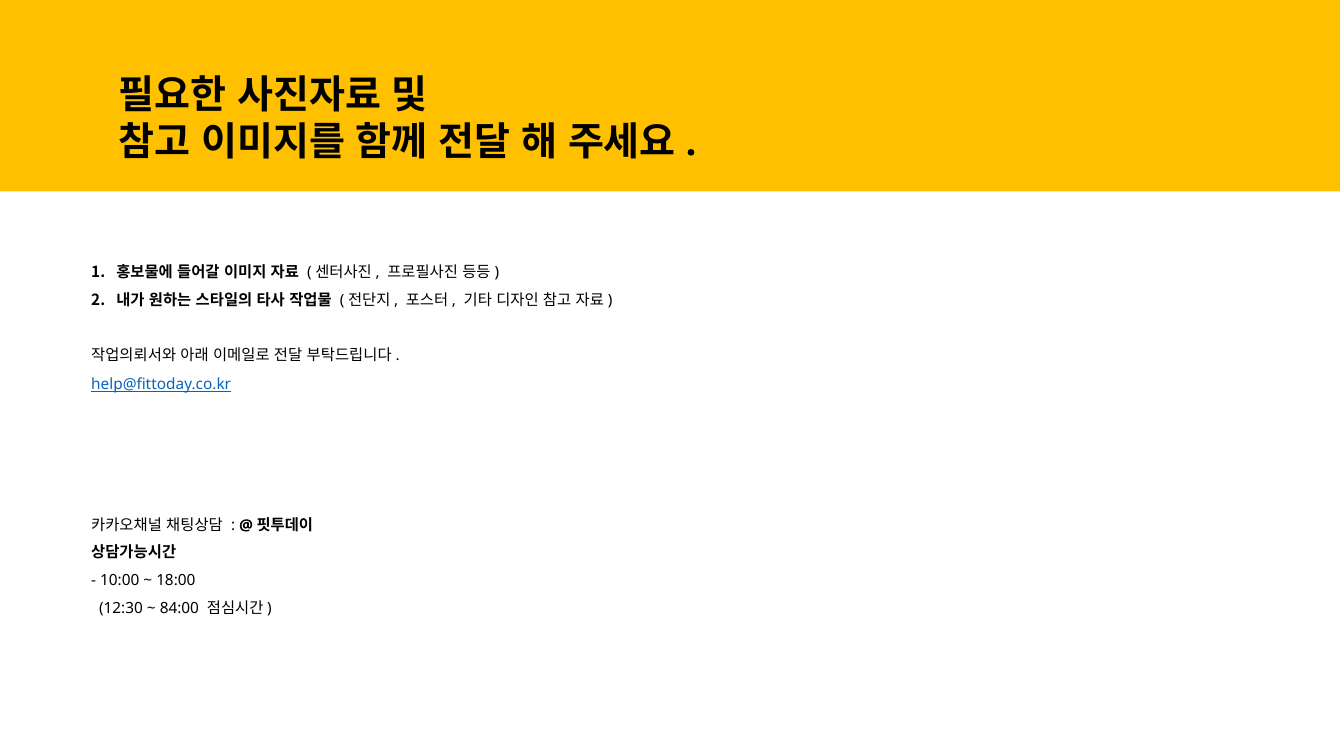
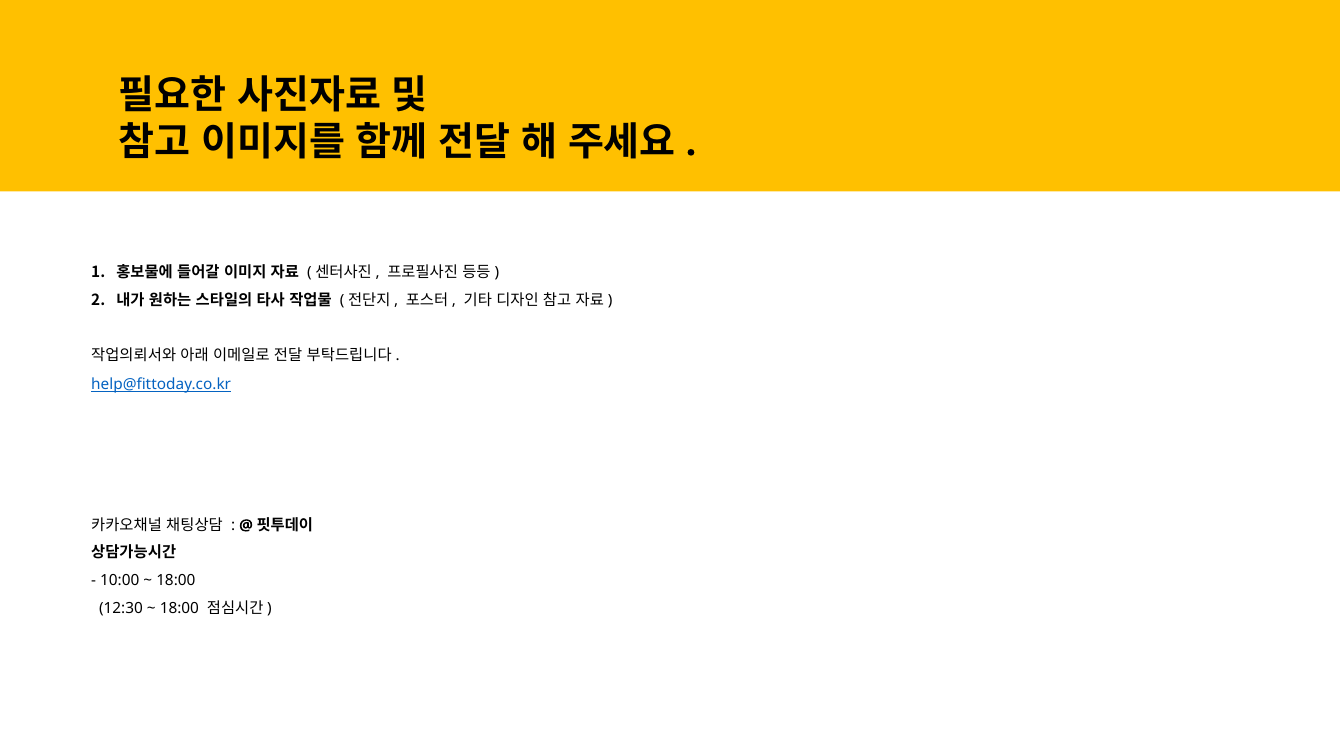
84:00 at (179, 608): 84:00 -> 18:00
